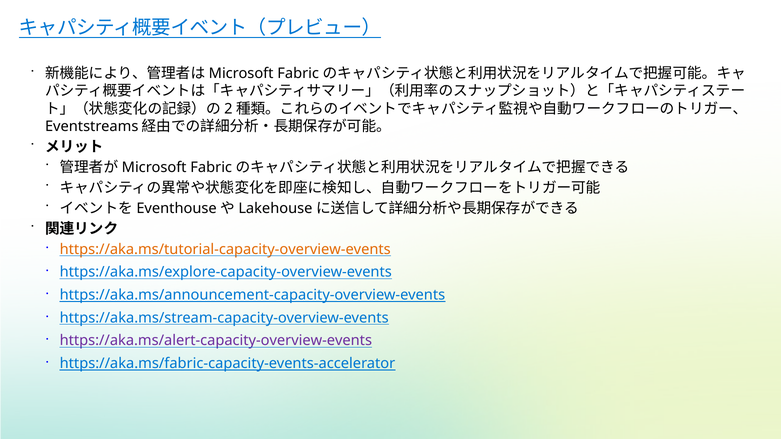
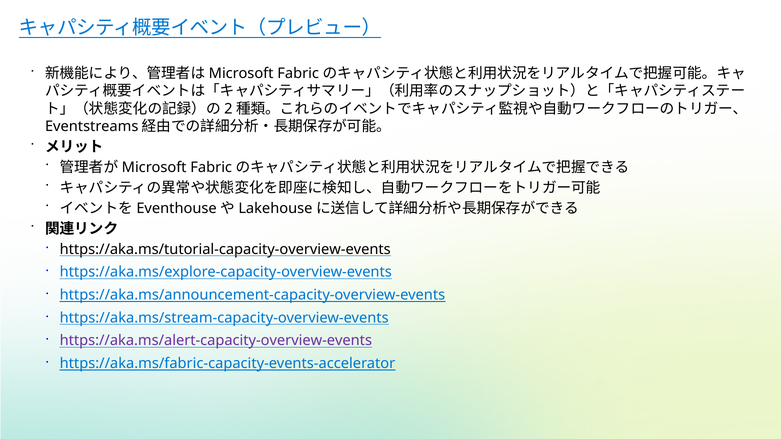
https://aka.ms/tutorial-capacity-overview-events colour: orange -> black
